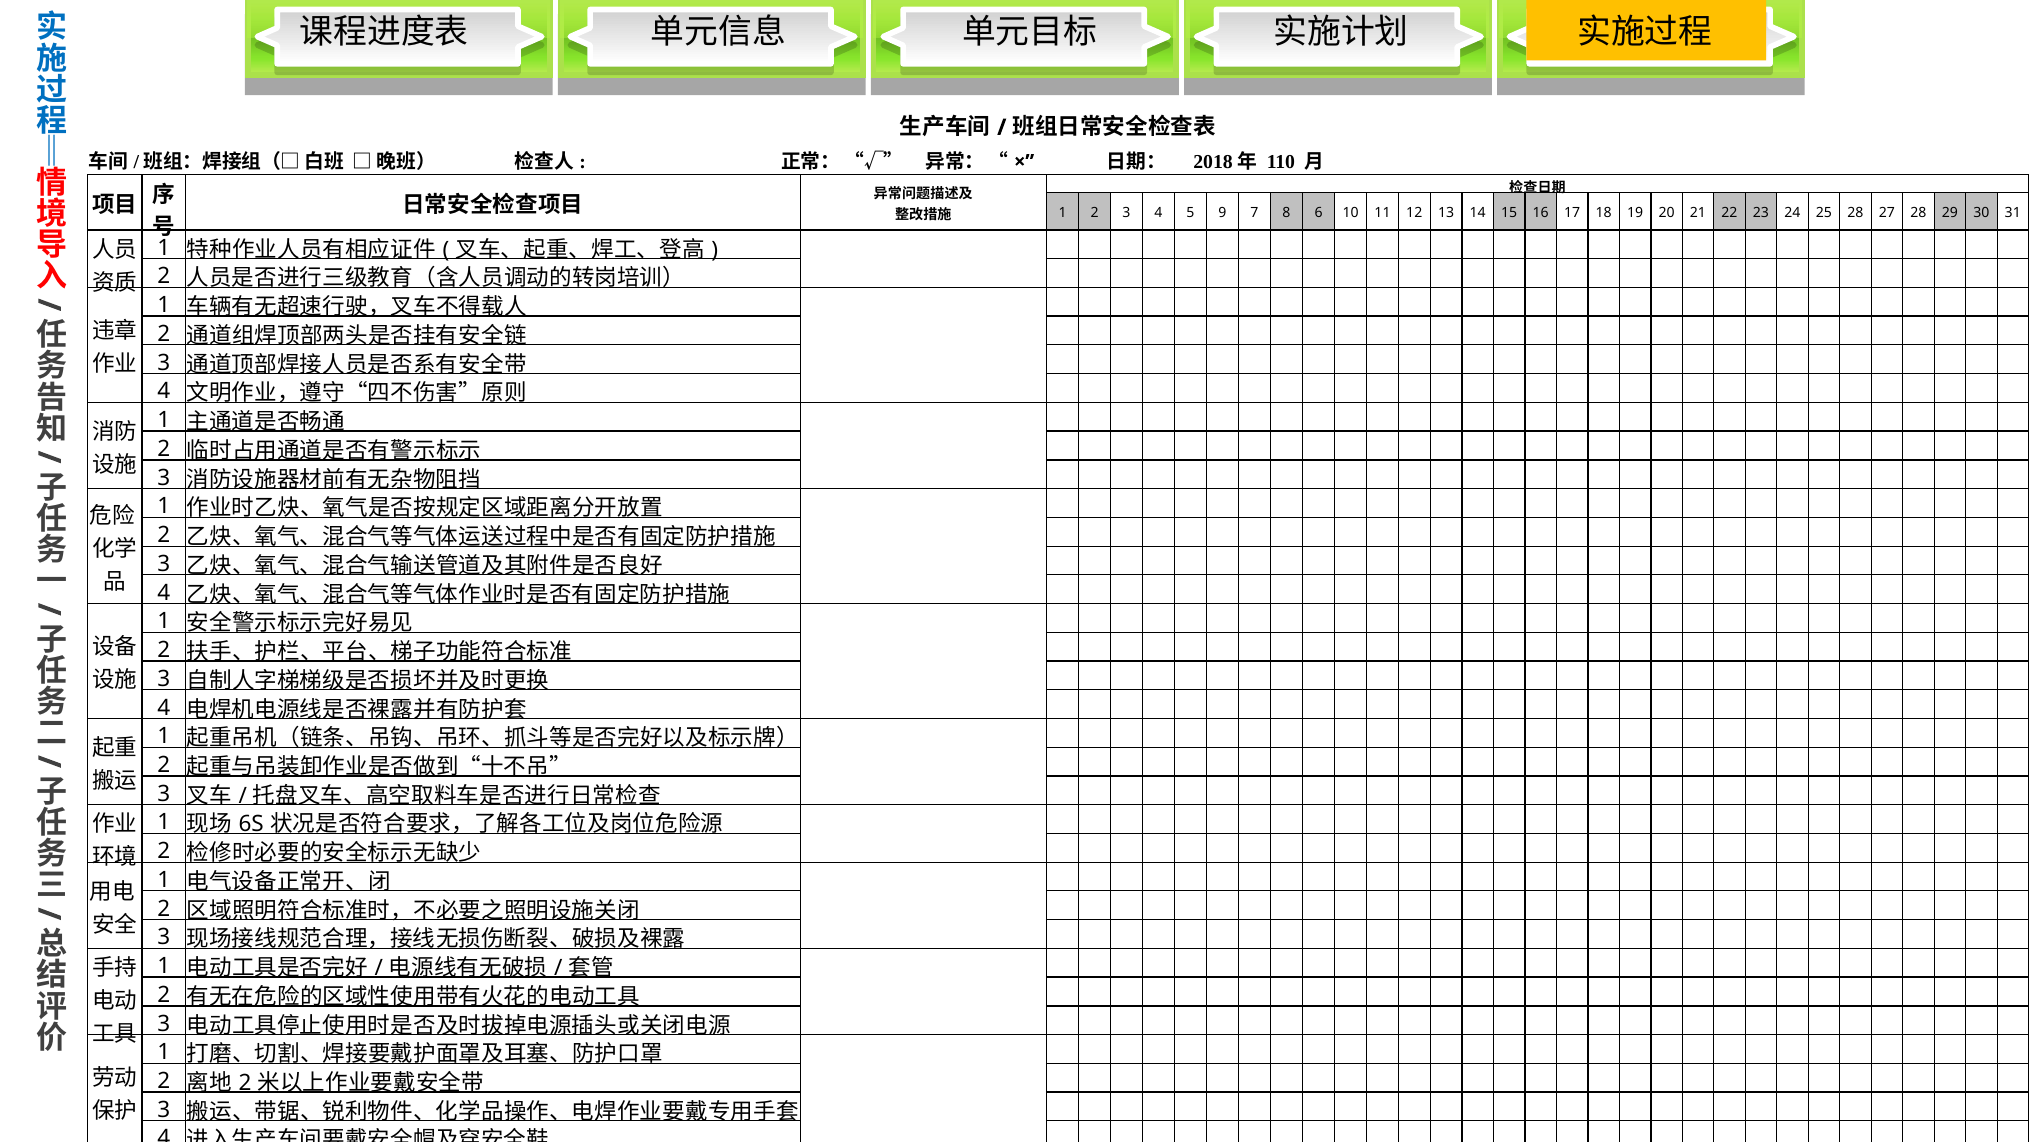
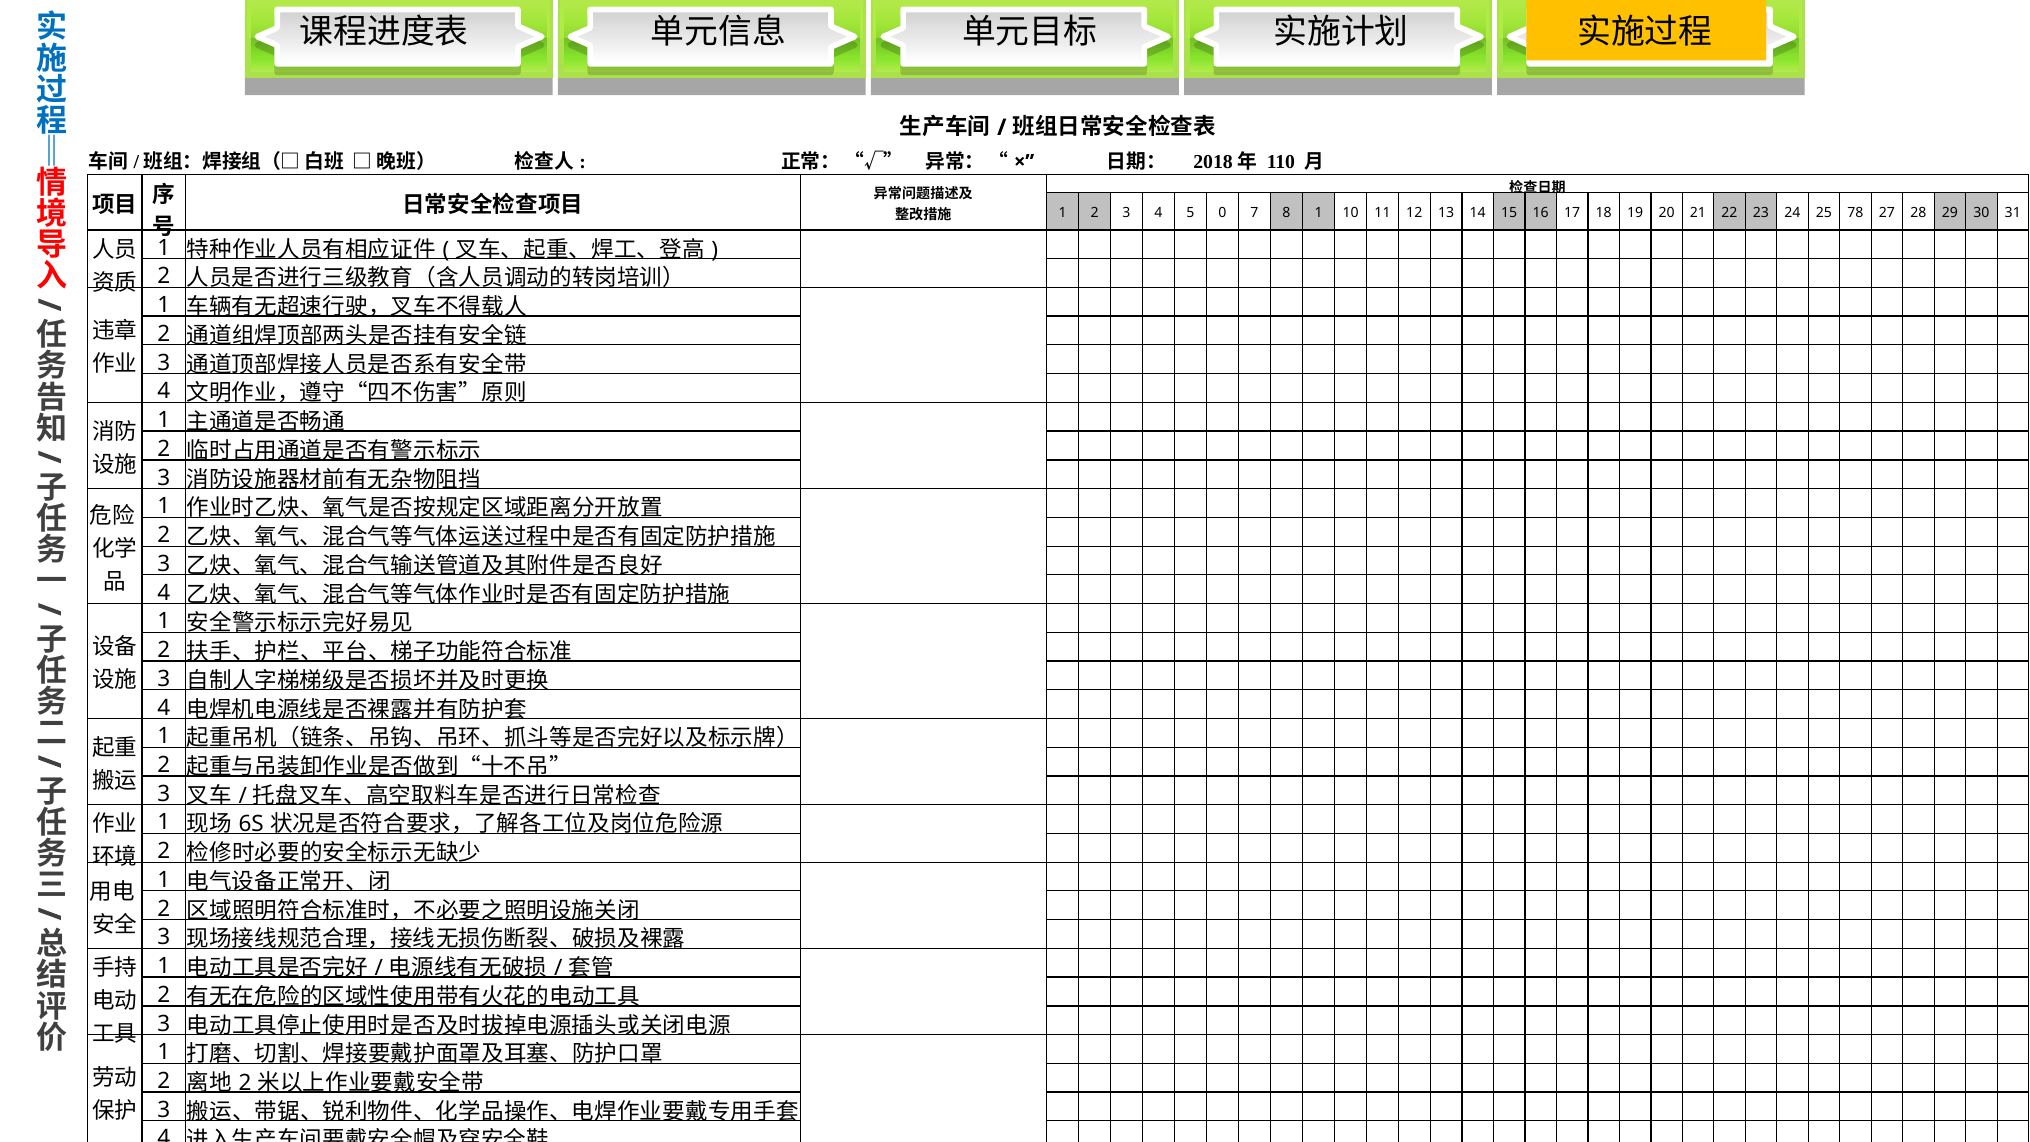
9: 9 -> 0
8 6: 6 -> 1
25 28: 28 -> 78
